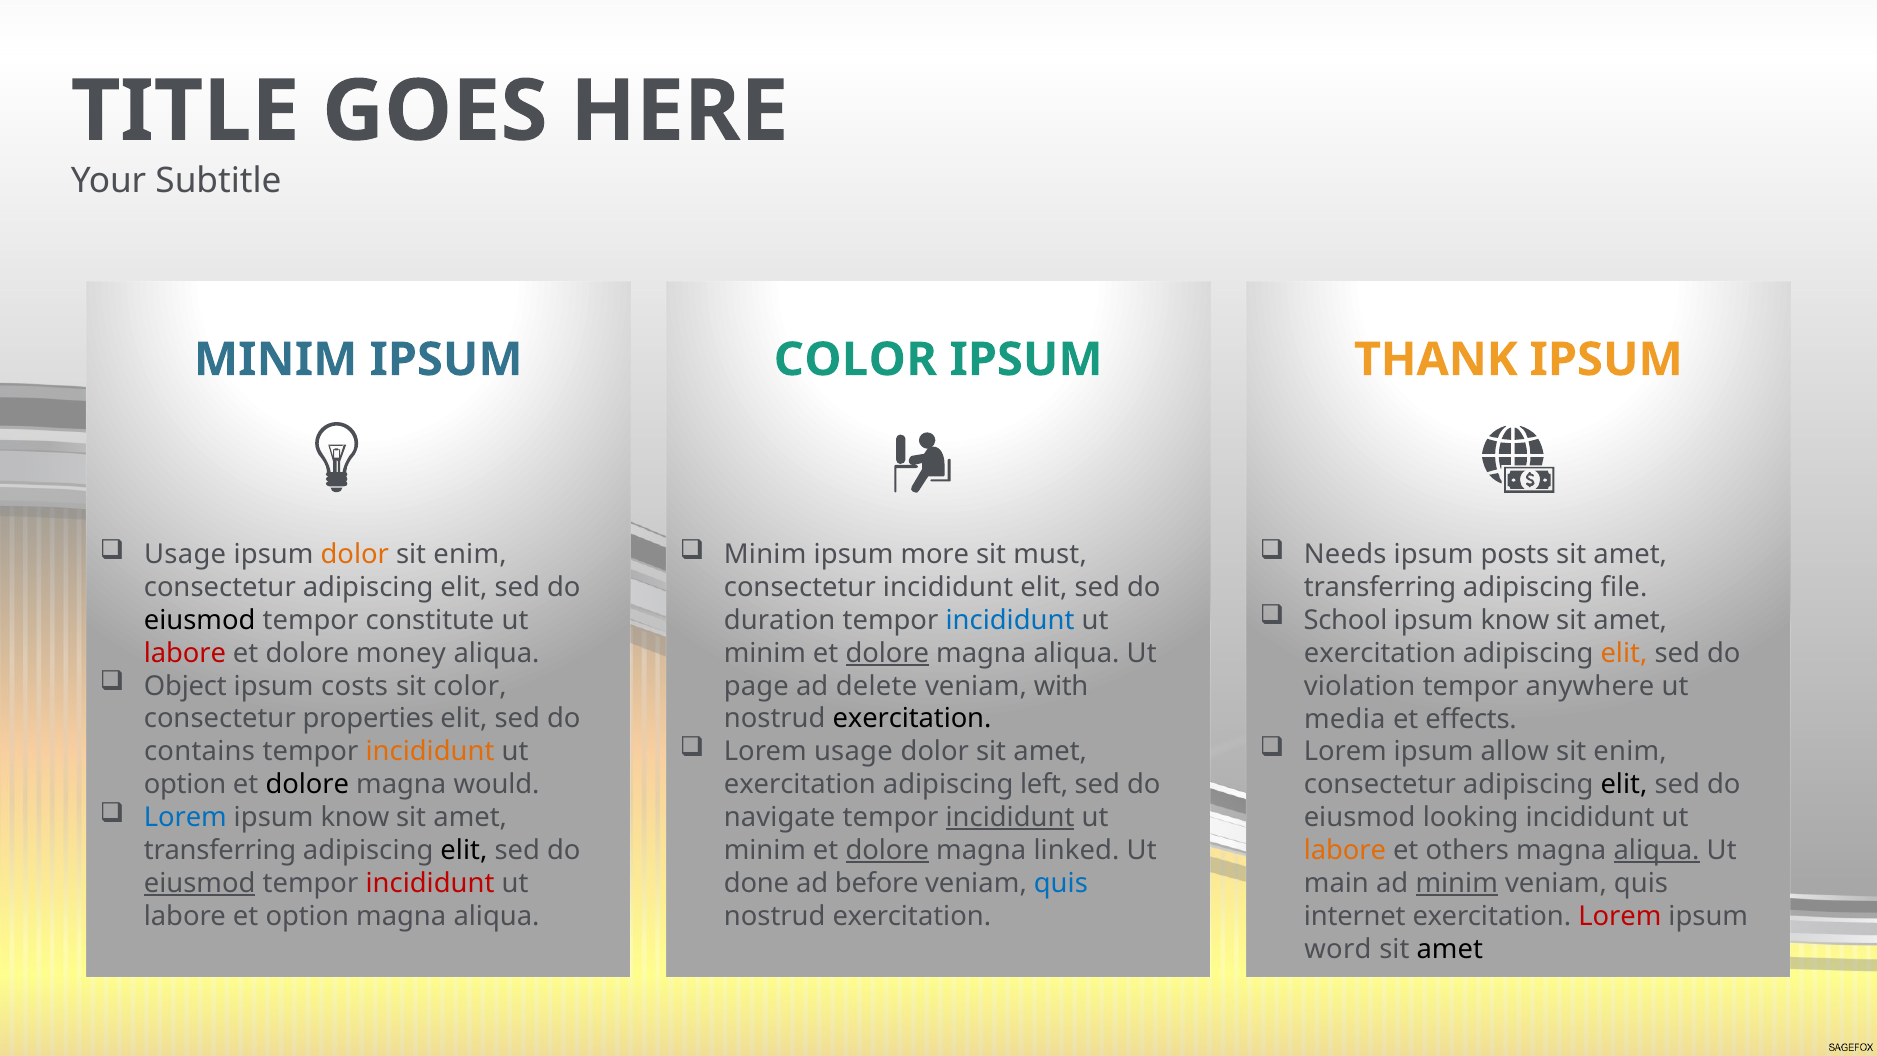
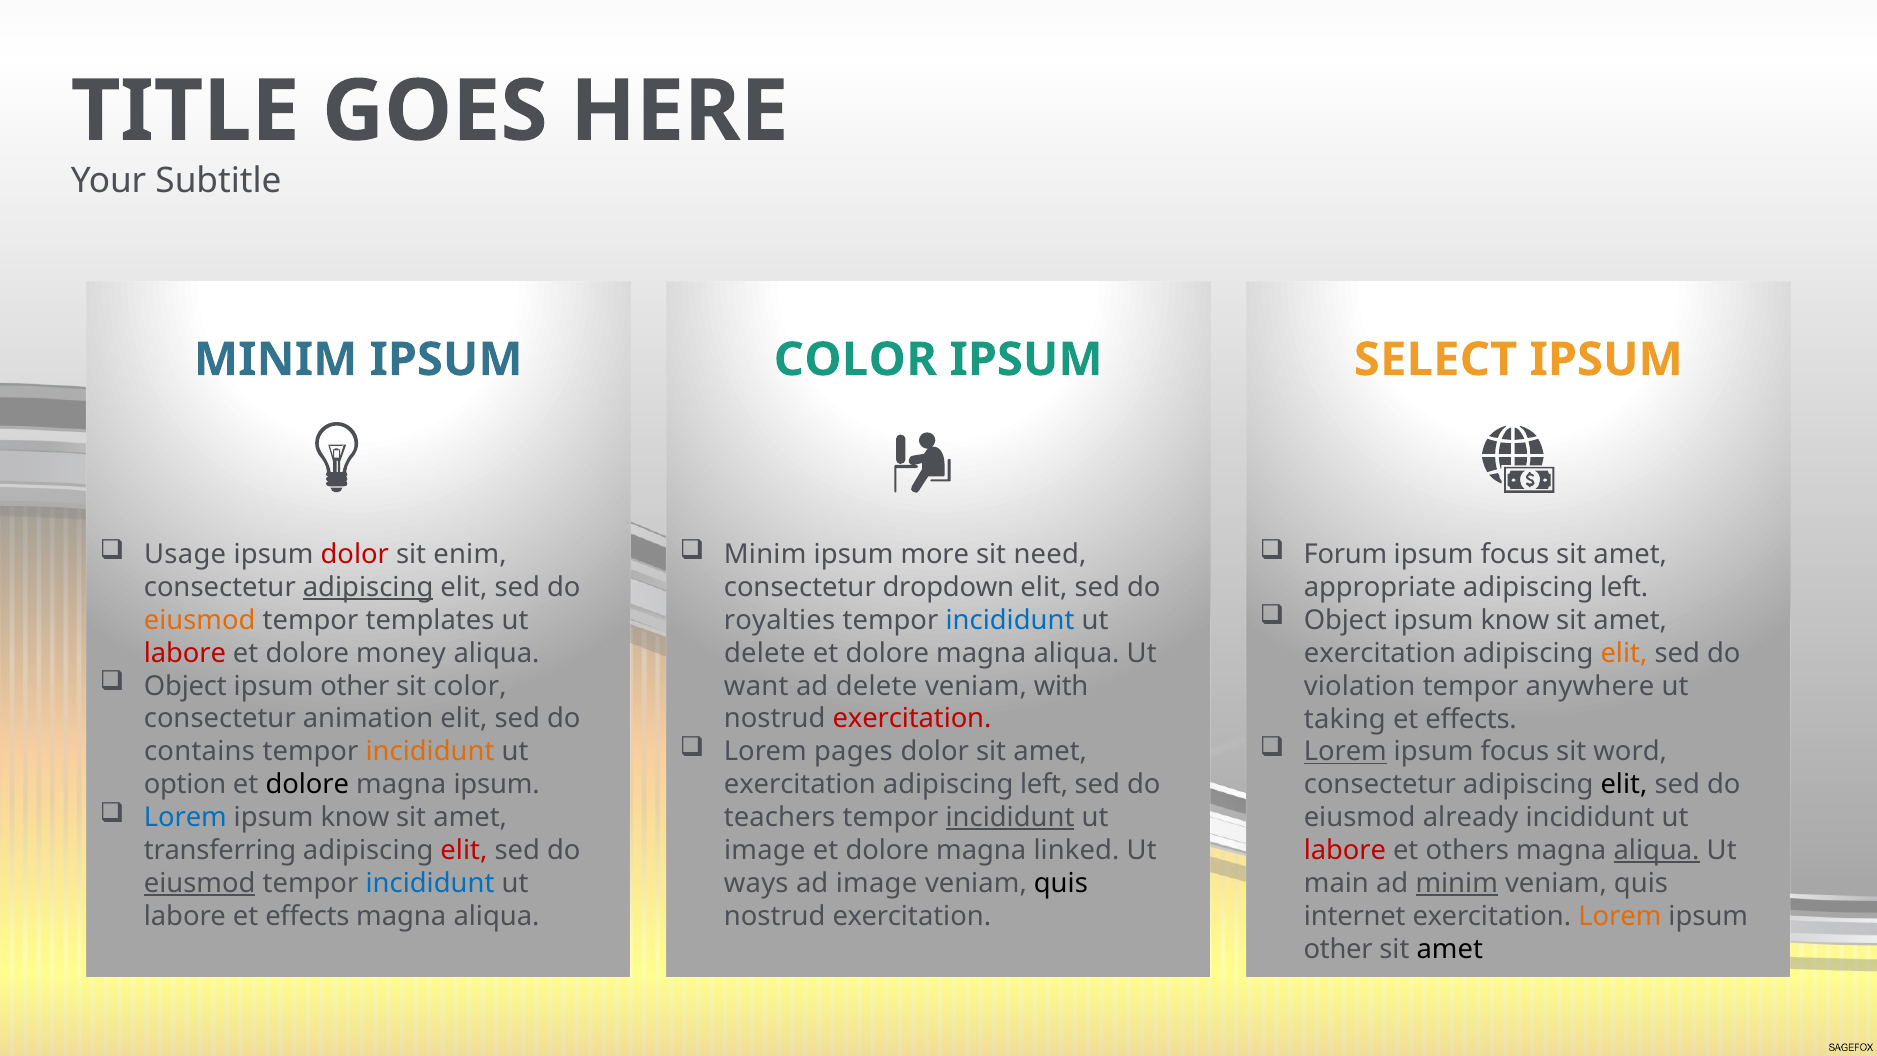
THANK: THANK -> SELECT
dolor at (355, 554) colour: orange -> red
must: must -> need
Needs: Needs -> Forum
posts at (1515, 555): posts -> focus
adipiscing at (368, 587) underline: none -> present
consectetur incididunt: incididunt -> dropdown
transferring at (1380, 587): transferring -> appropriate
file at (1624, 587): file -> left
School at (1345, 620): School -> Object
eiusmod at (200, 620) colour: black -> orange
constitute: constitute -> templates
duration: duration -> royalties
minim at (765, 653): minim -> delete
dolore at (887, 653) underline: present -> none
costs at (355, 686): costs -> other
page: page -> want
properties: properties -> animation
exercitation at (912, 719) colour: black -> red
media: media -> taking
Lorem usage: usage -> pages
Lorem at (1345, 752) underline: none -> present
allow at (1515, 752): allow -> focus
enim at (1630, 752): enim -> word
magna would: would -> ipsum
navigate: navigate -> teachers
looking: looking -> already
elit at (464, 850) colour: black -> red
minim at (765, 850): minim -> image
dolore at (887, 850) underline: present -> none
labore at (1345, 850) colour: orange -> red
incididunt at (430, 883) colour: red -> blue
done: done -> ways
ad before: before -> image
quis at (1061, 883) colour: blue -> black
labore et option: option -> effects
Lorem at (1620, 916) colour: red -> orange
word at (1338, 949): word -> other
